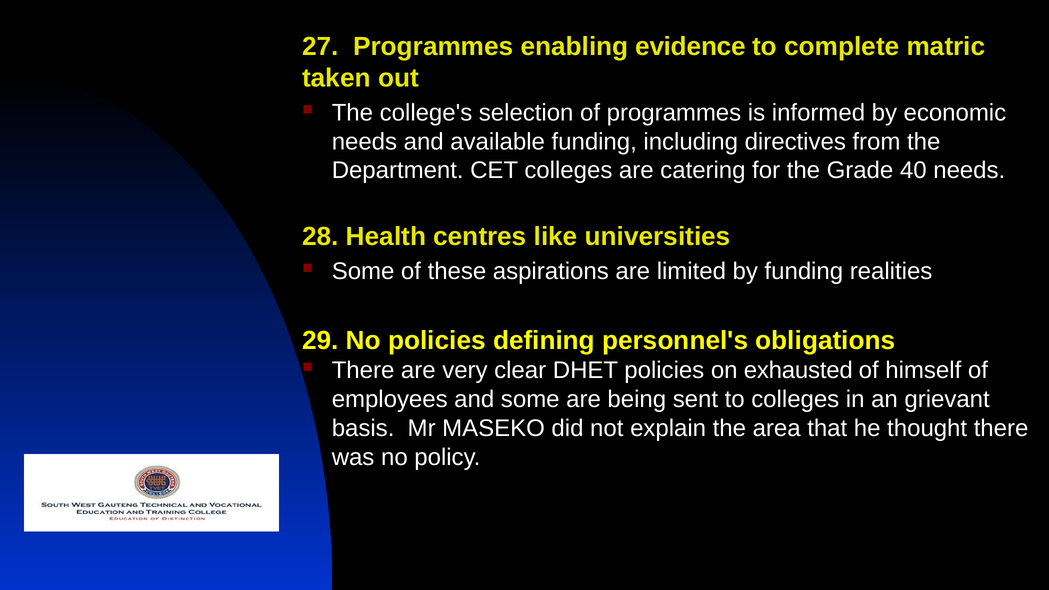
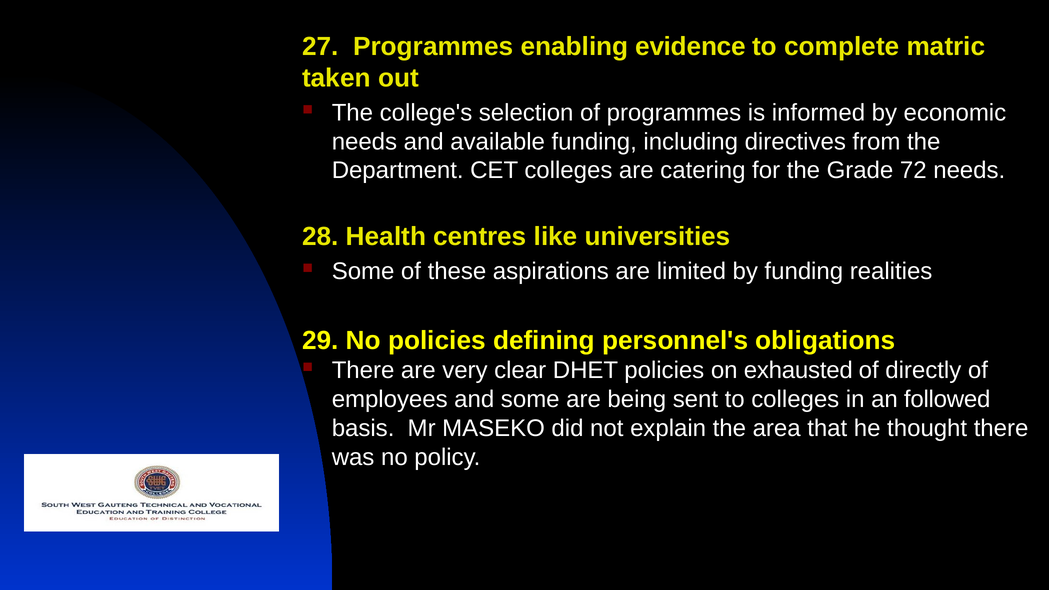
40: 40 -> 72
himself: himself -> directly
grievant: grievant -> followed
